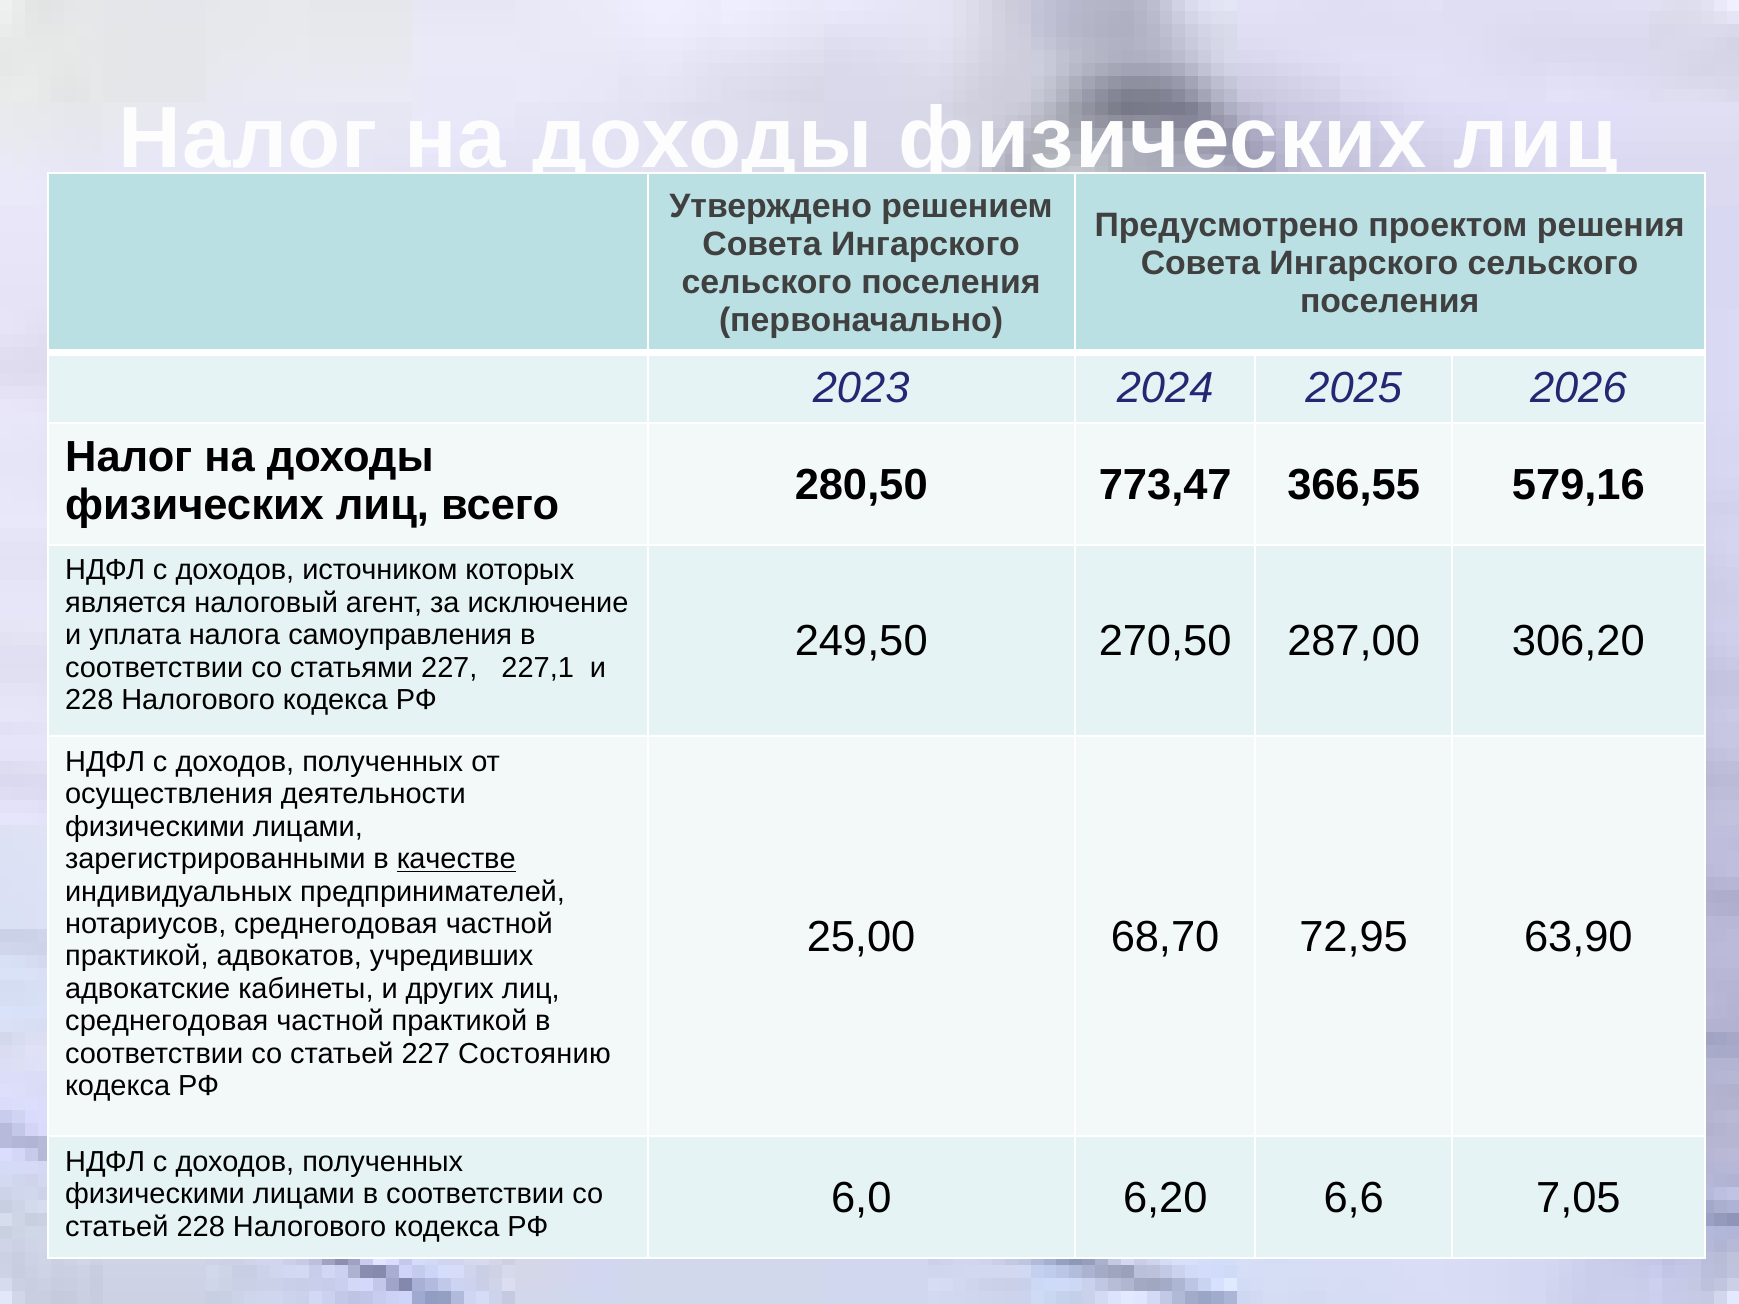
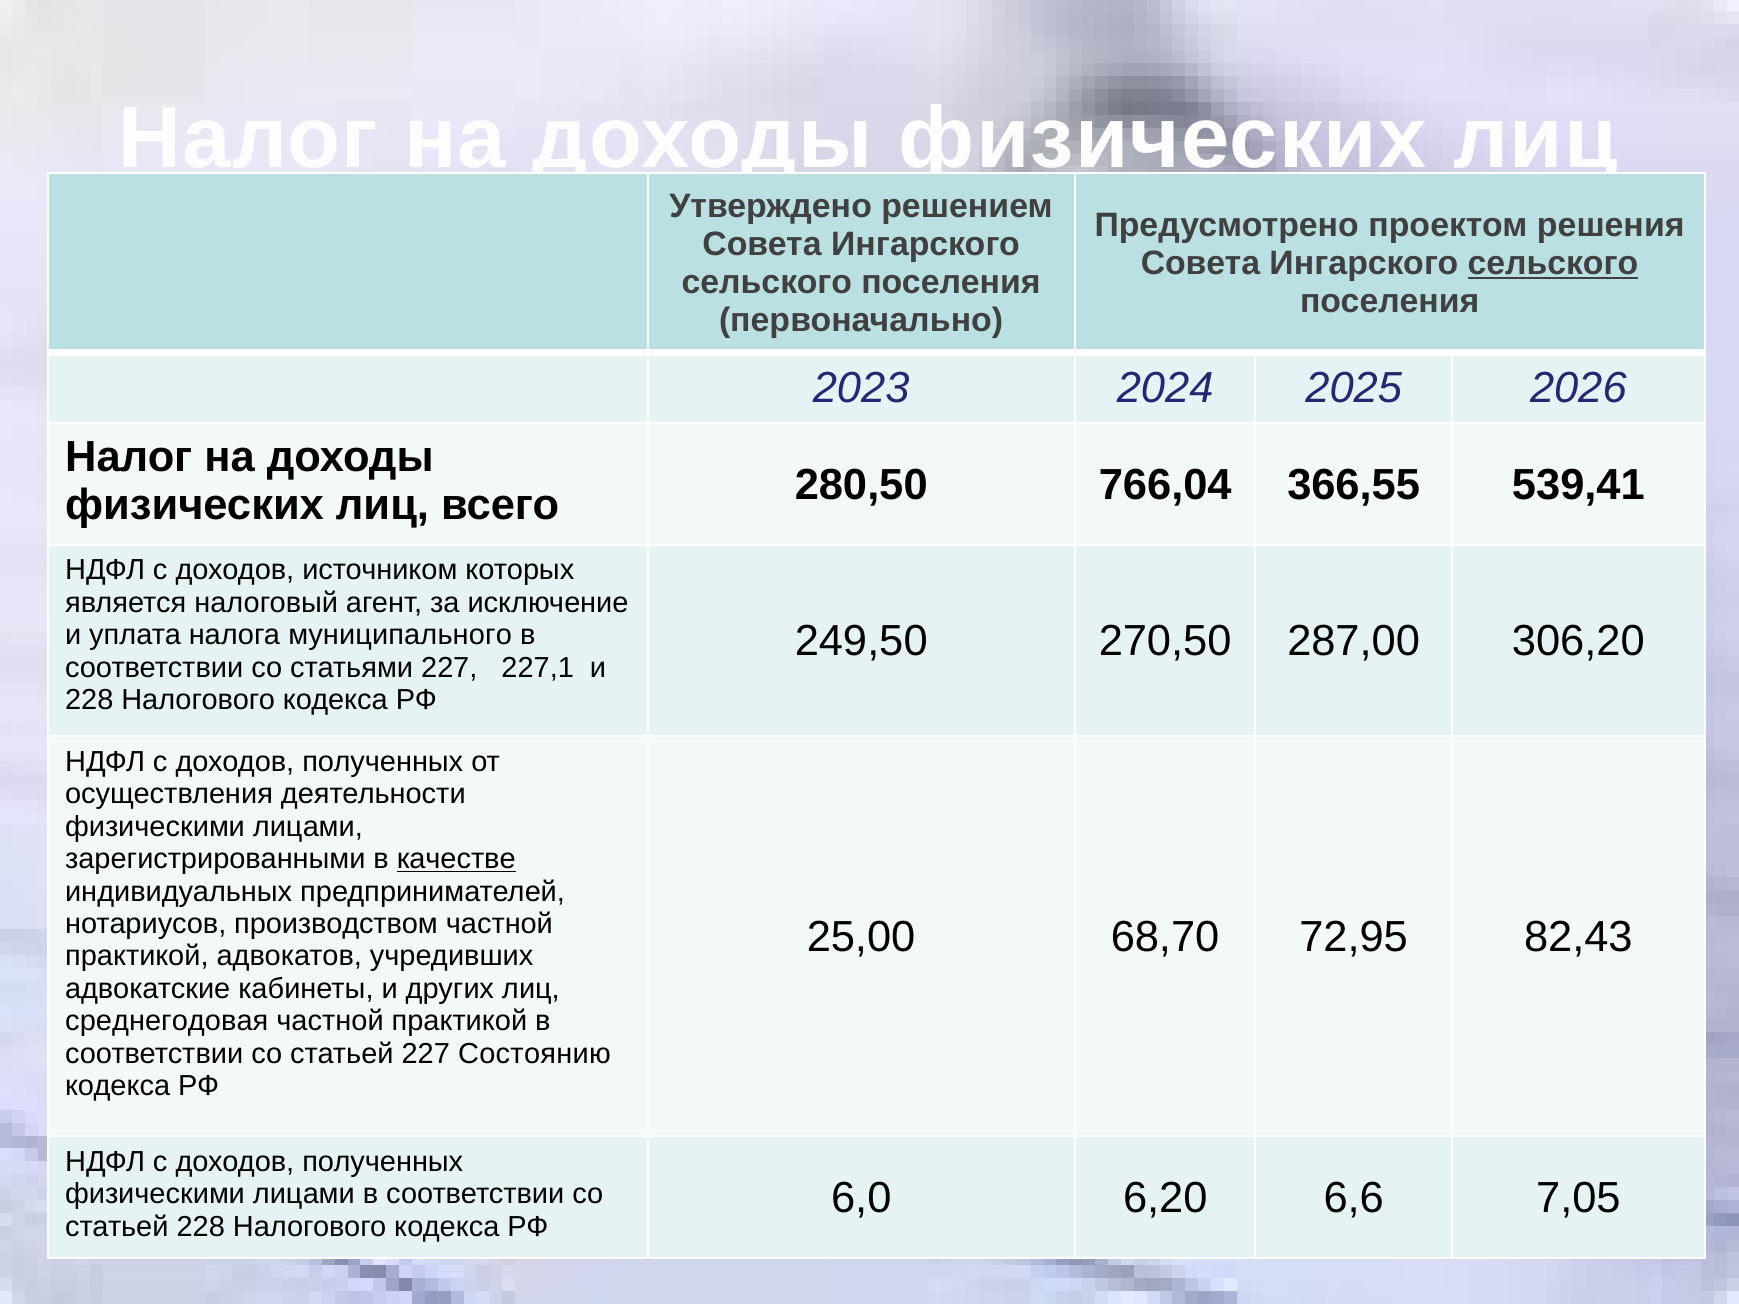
сельского at (1553, 263) underline: none -> present
773,47: 773,47 -> 766,04
579,16: 579,16 -> 539,41
самоуправления: самоуправления -> муниципального
нотариусов среднегодовая: среднегодовая -> производством
63,90: 63,90 -> 82,43
